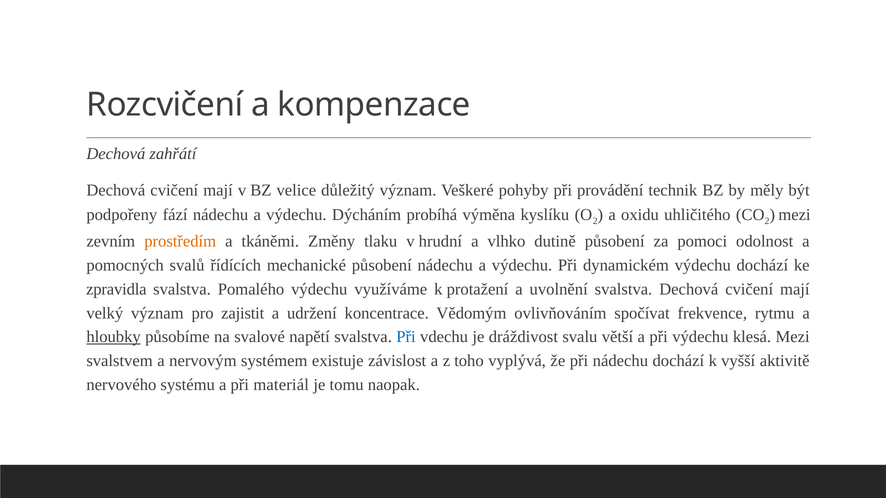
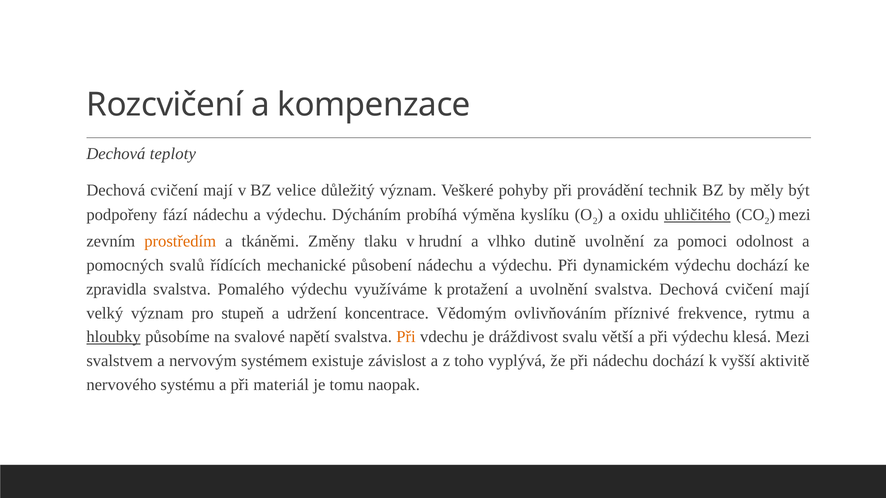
zahřátí: zahřátí -> teploty
uhličitého underline: none -> present
dutině působení: působení -> uvolnění
zajistit: zajistit -> stupeň
spočívat: spočívat -> příznivé
Při at (406, 337) colour: blue -> orange
